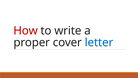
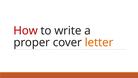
letter colour: blue -> orange
